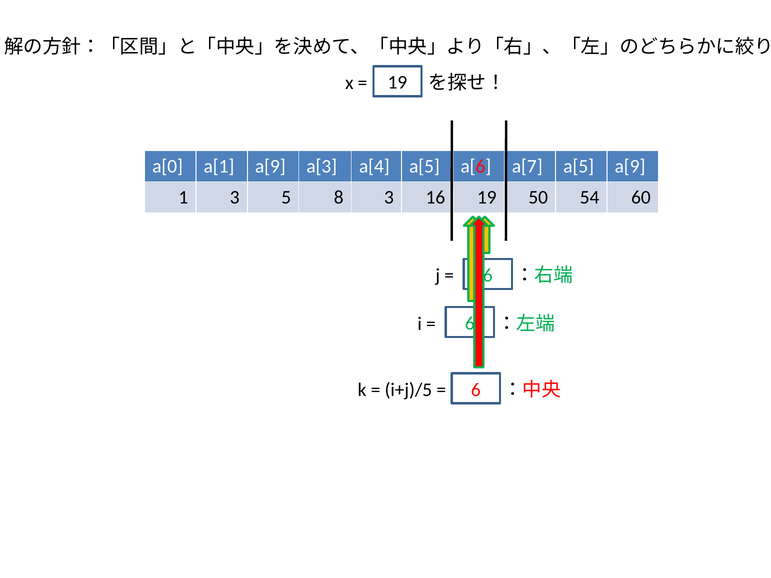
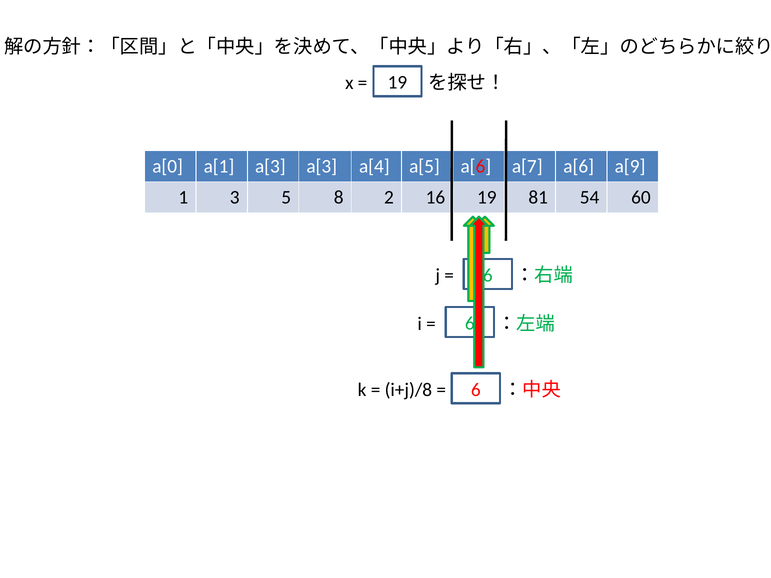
a[1 a[9: a[9 -> a[3
a[7 a[5: a[5 -> a[6
8 3: 3 -> 2
50: 50 -> 81
i+j)/5: i+j)/5 -> i+j)/8
